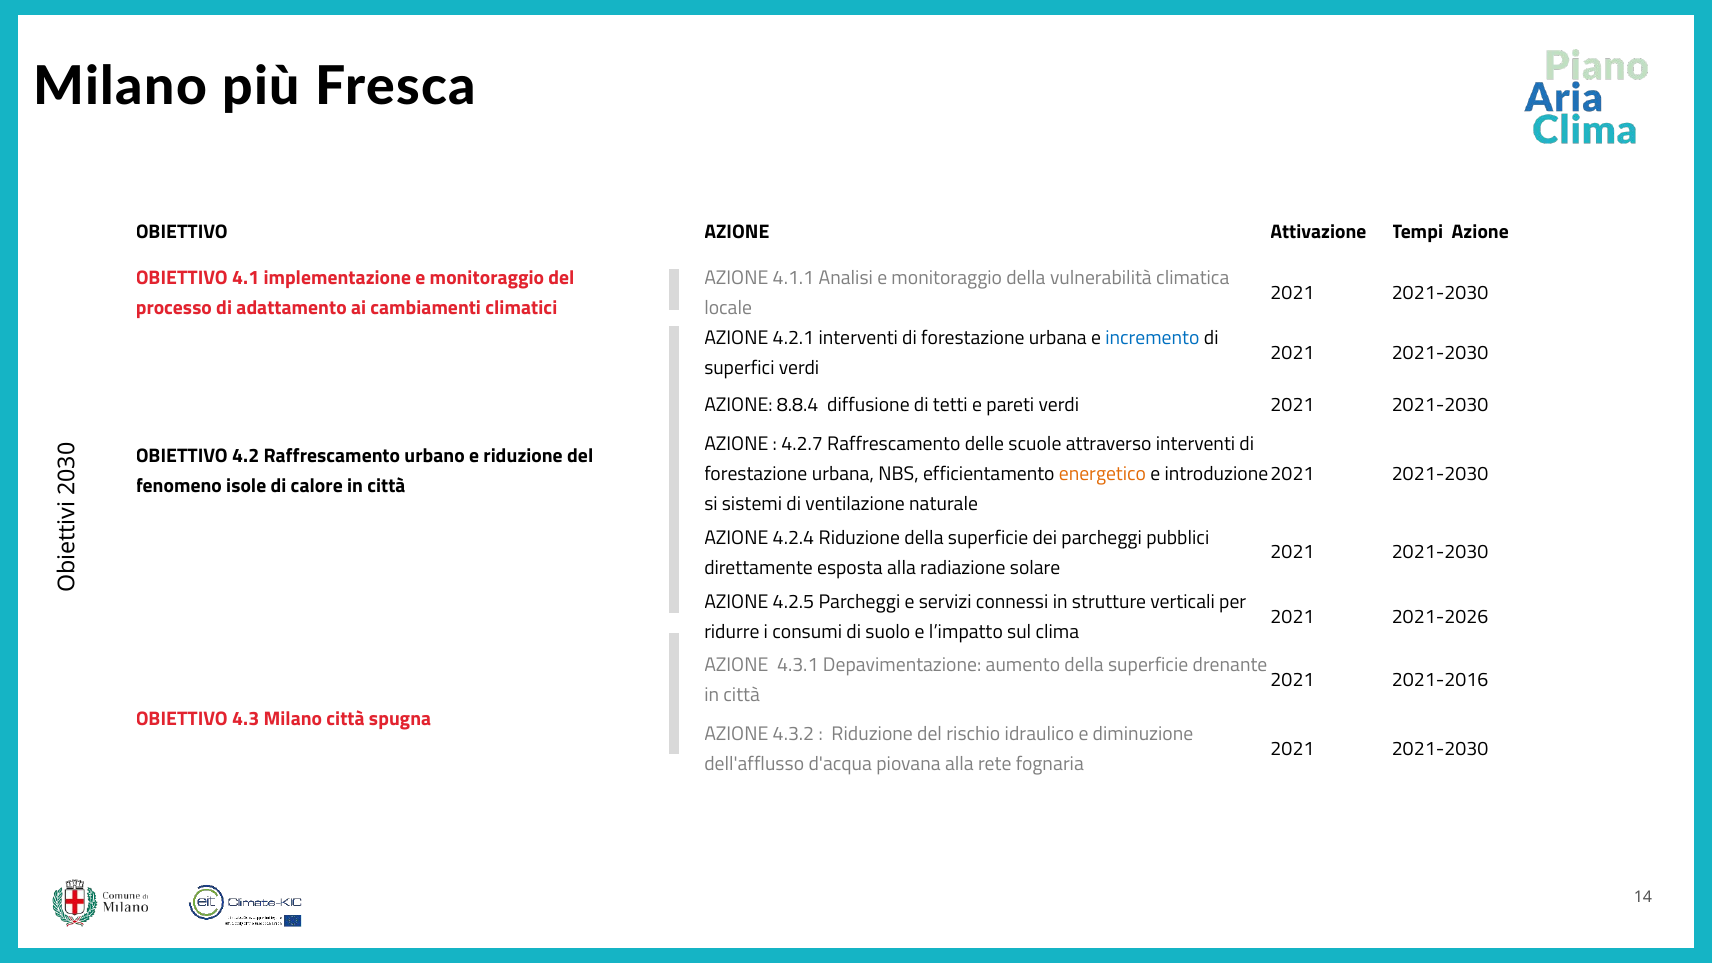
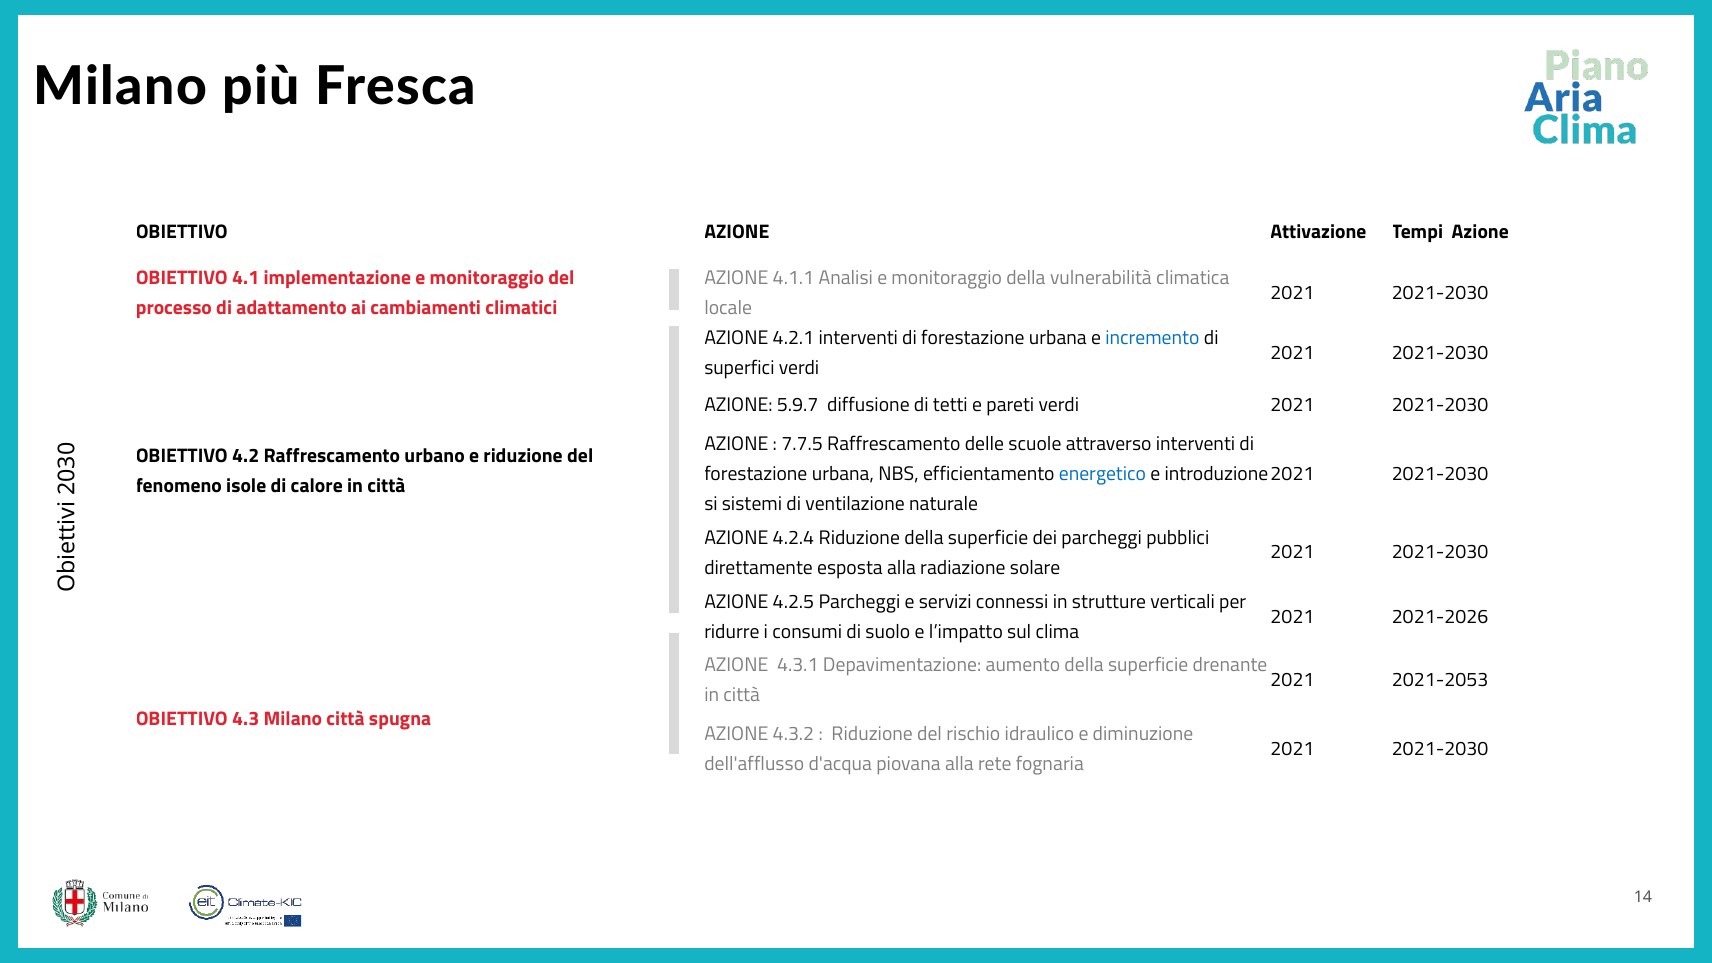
8.8.4: 8.8.4 -> 5.9.7
4.2.7: 4.2.7 -> 7.7.5
energetico colour: orange -> blue
2021-2016: 2021-2016 -> 2021-2053
